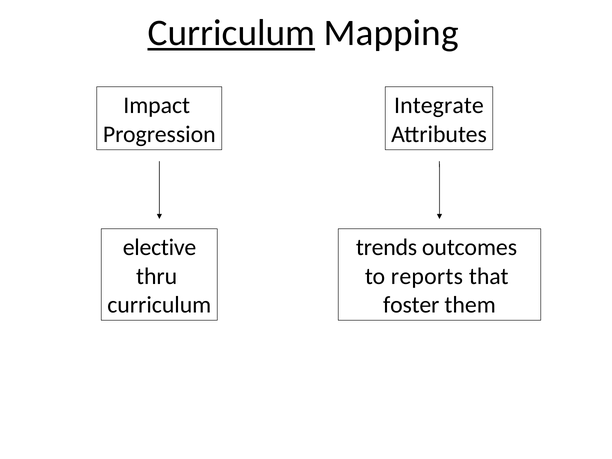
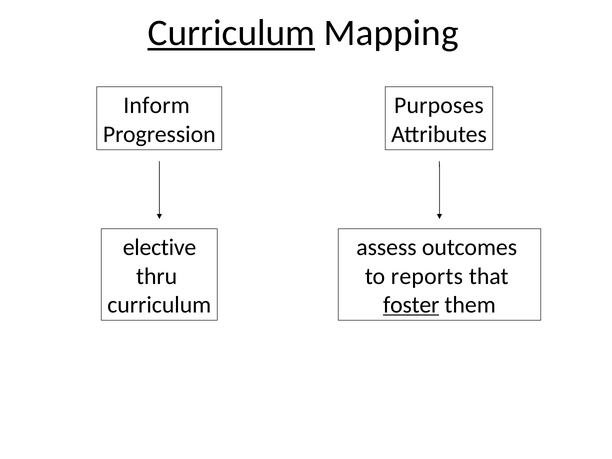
Impact: Impact -> Inform
Integrate: Integrate -> Purposes
trends: trends -> assess
foster underline: none -> present
